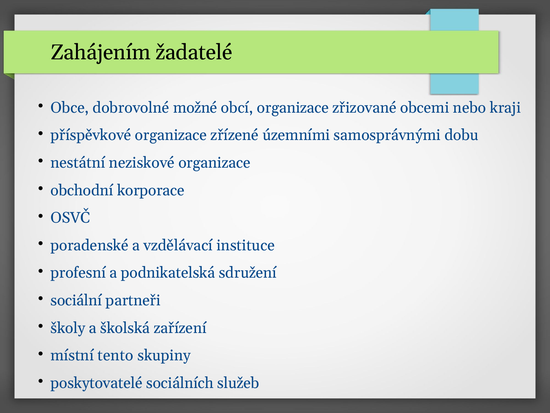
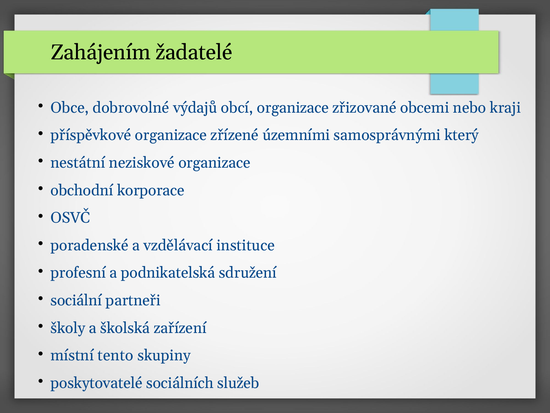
možné: možné -> výdajů
dobu: dobu -> který
